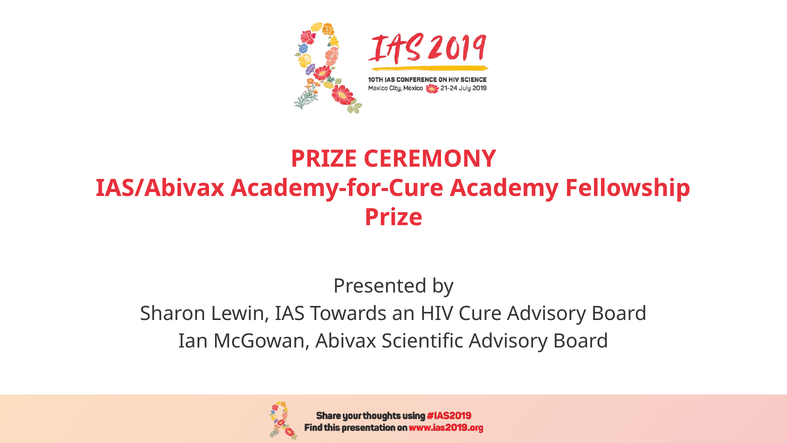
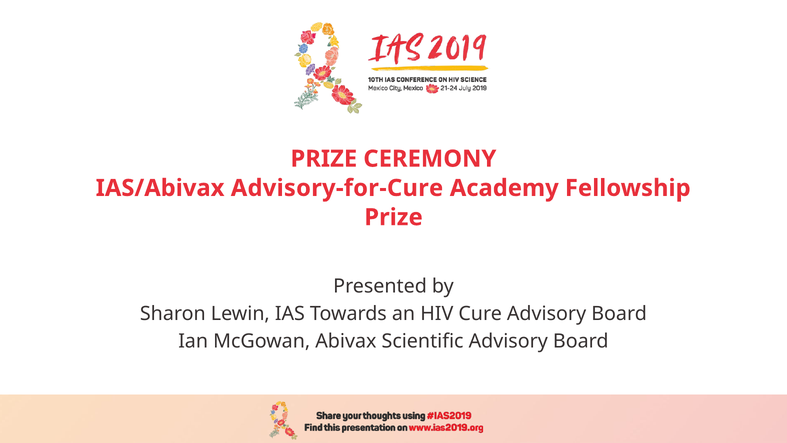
Academy-for-Cure: Academy-for-Cure -> Advisory-for-Cure
